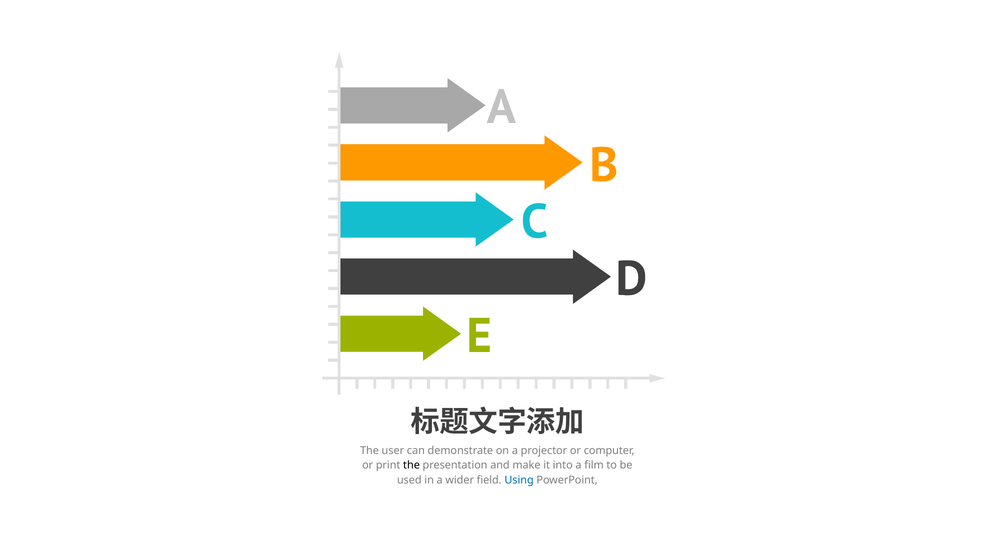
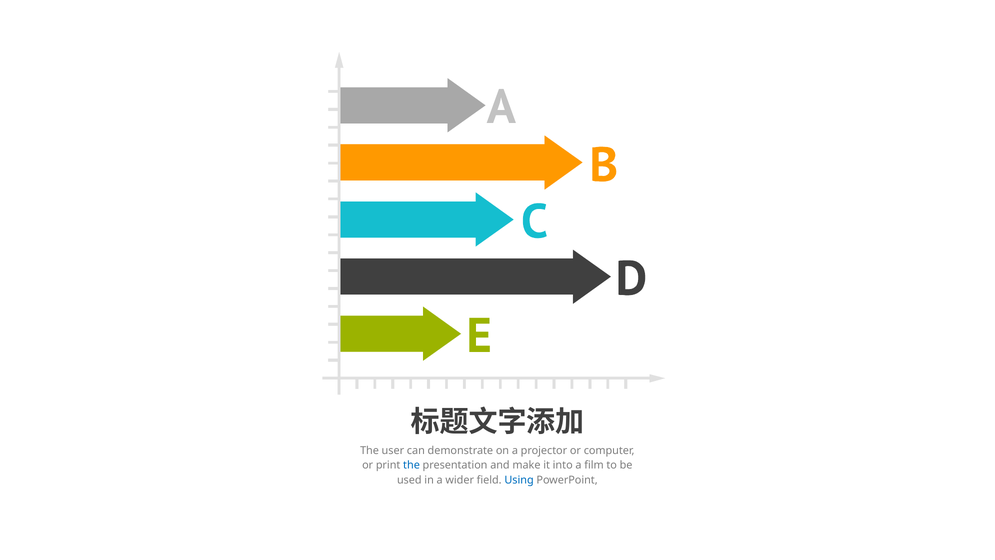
the at (411, 465) colour: black -> blue
